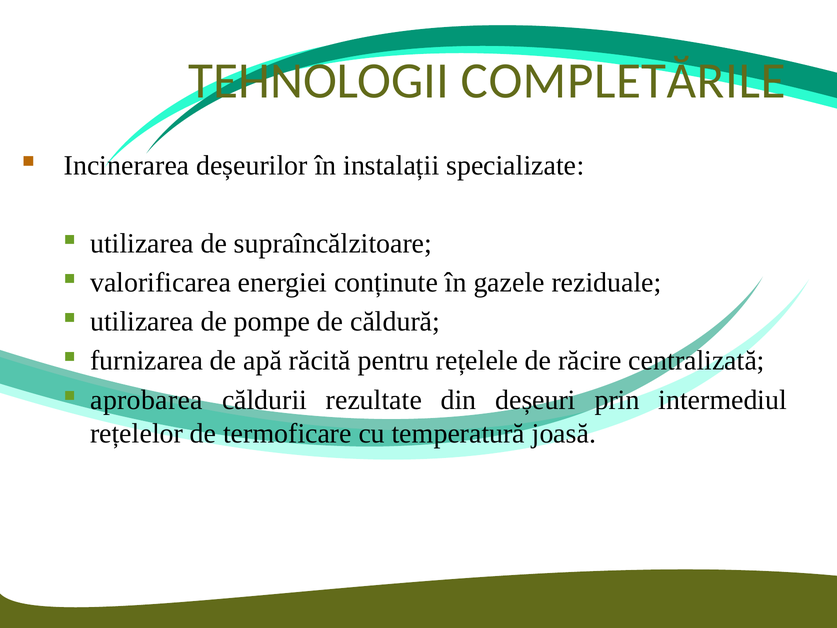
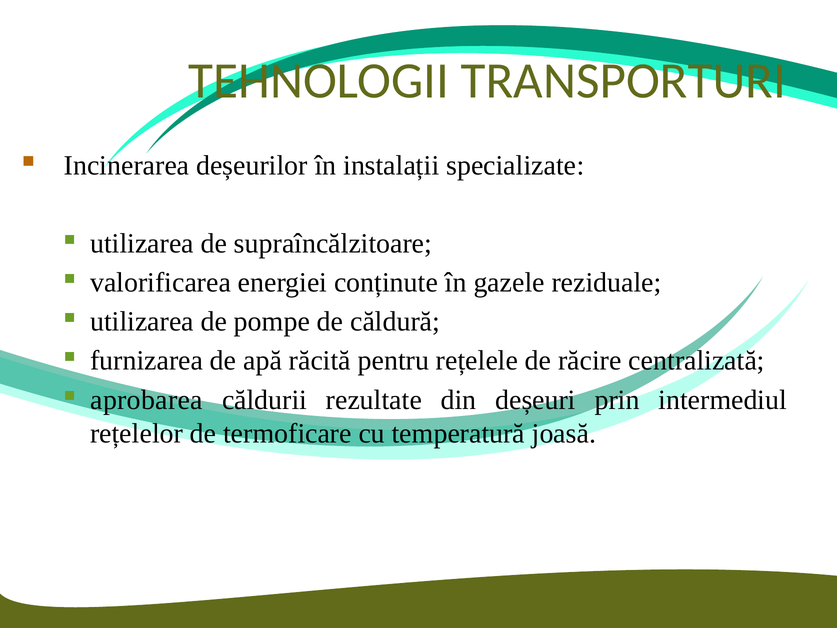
COMPLETĂRILE: COMPLETĂRILE -> TRANSPORTURI
